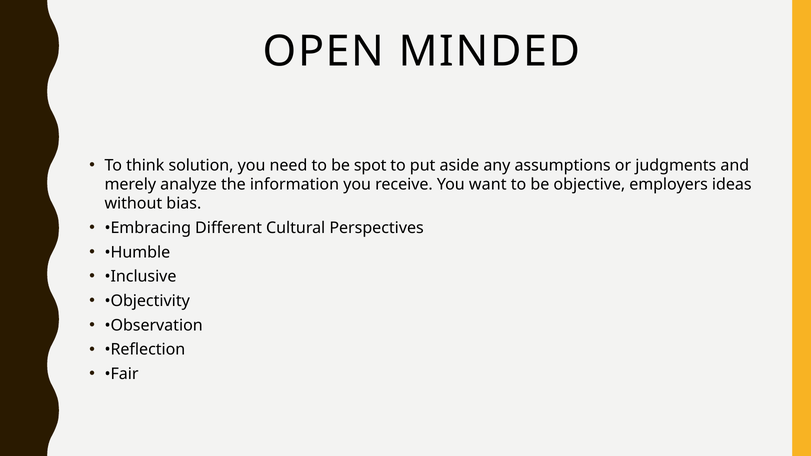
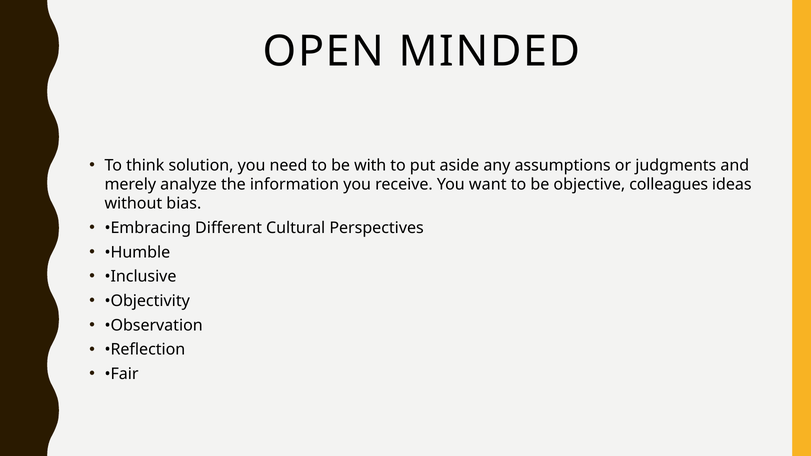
spot: spot -> with
employers: employers -> colleagues
